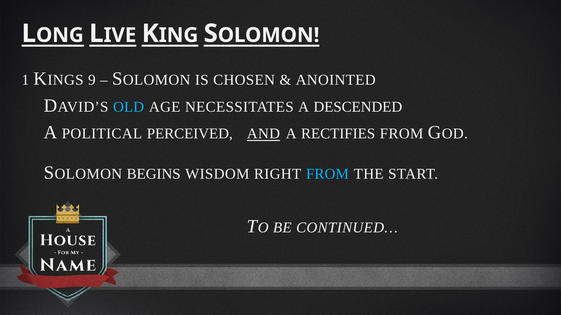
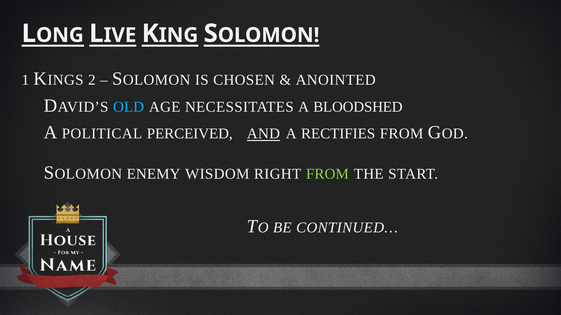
9: 9 -> 2
DESCENDED: DESCENDED -> BLOODSHED
BEGINS: BEGINS -> ENEMY
FROM at (327, 174) colour: light blue -> light green
